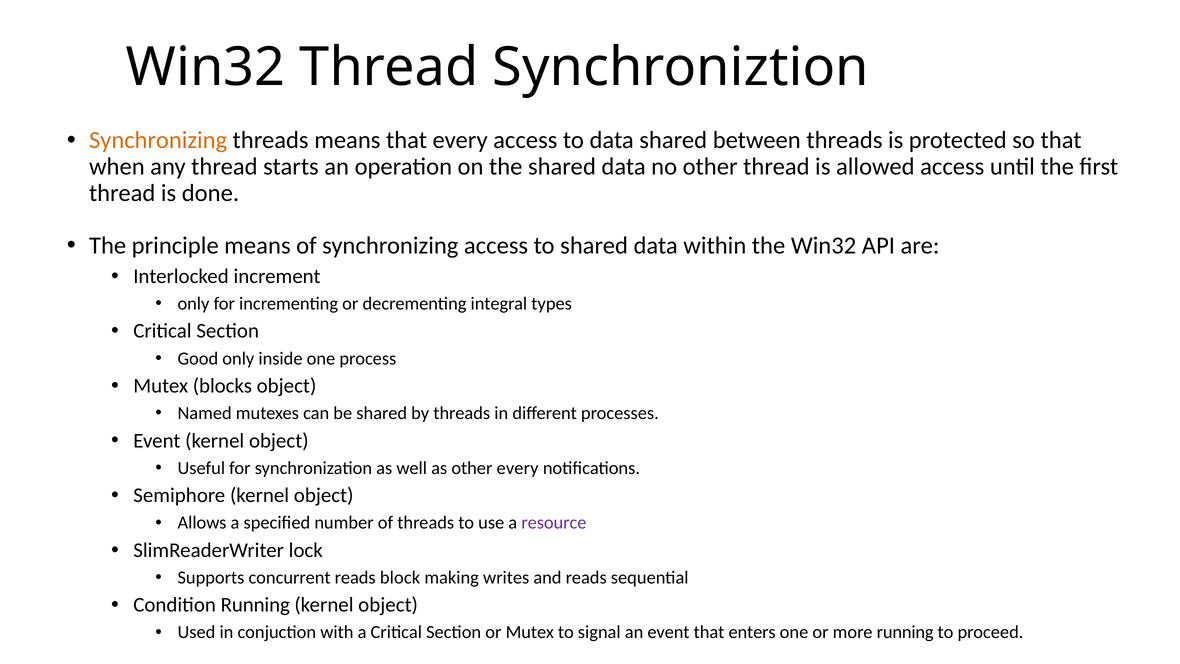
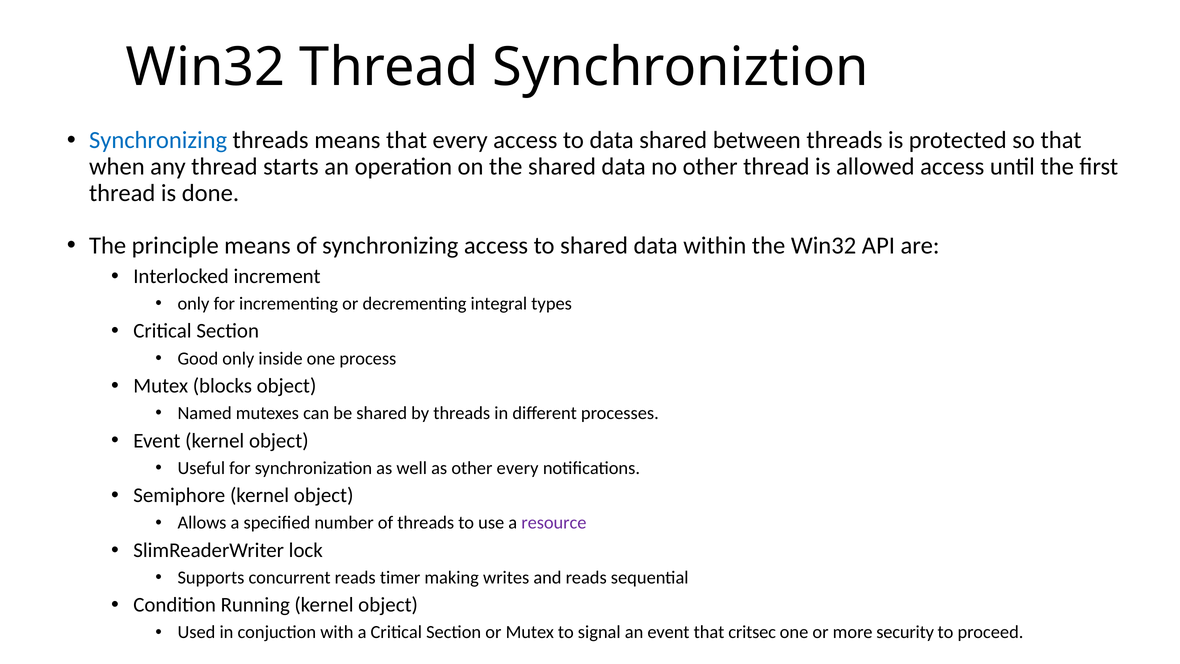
Synchronizing at (158, 140) colour: orange -> blue
block: block -> timer
enters: enters -> critsec
more running: running -> security
